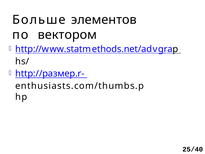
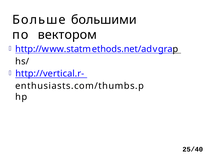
элементов: элементов -> большими
http://размер.r-: http://размер.r- -> http://vertical.r-
